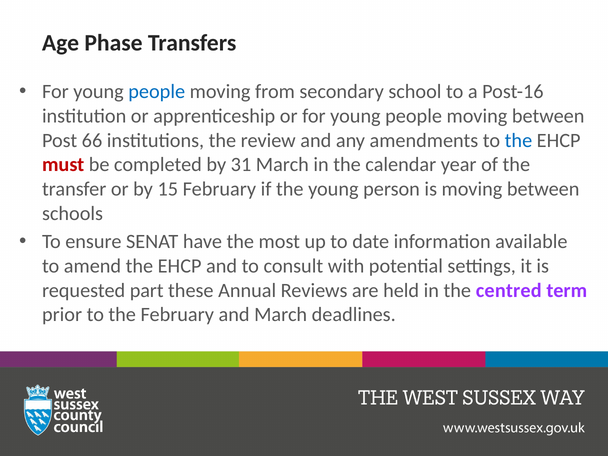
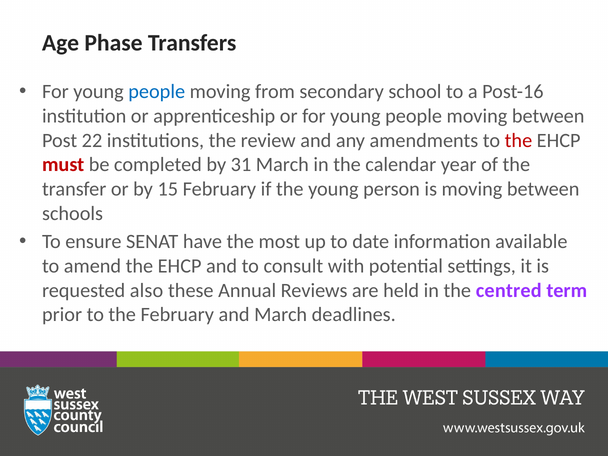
66: 66 -> 22
the at (518, 140) colour: blue -> red
part: part -> also
